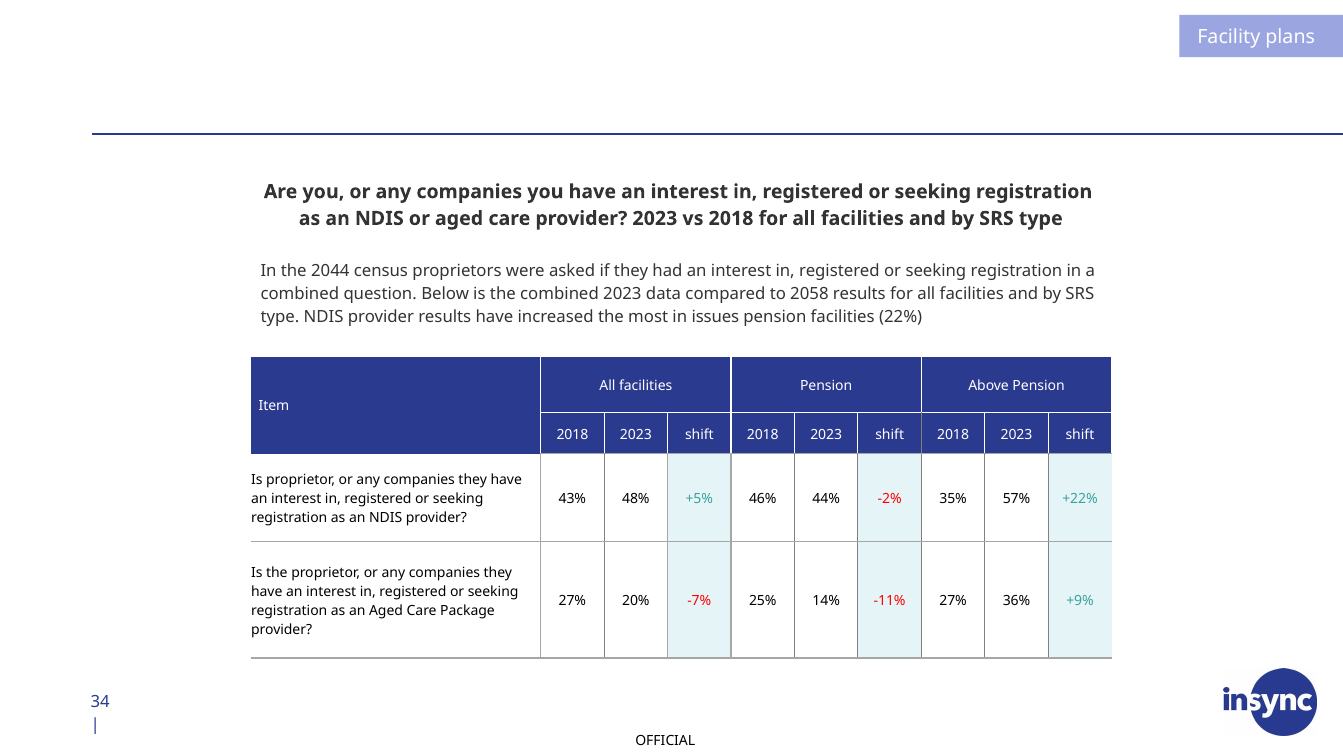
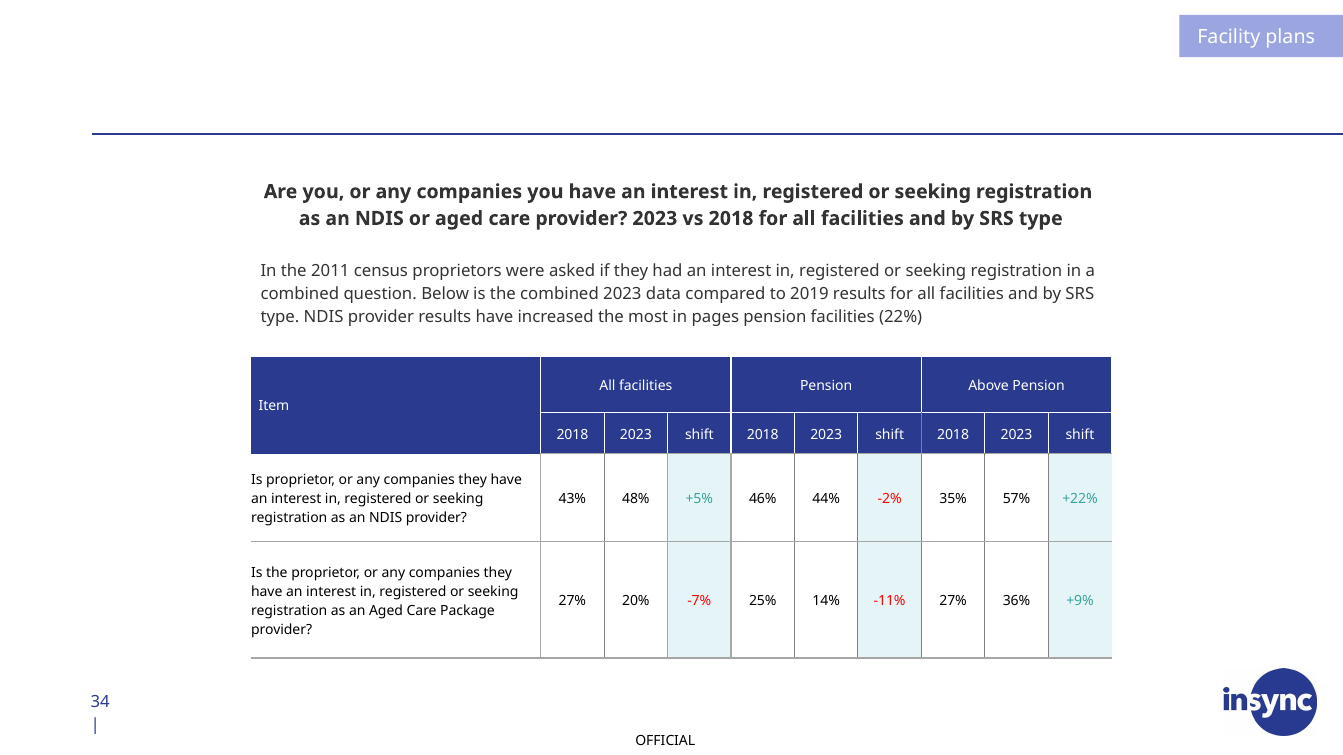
2044: 2044 -> 2011
2058: 2058 -> 2019
issues: issues -> pages
